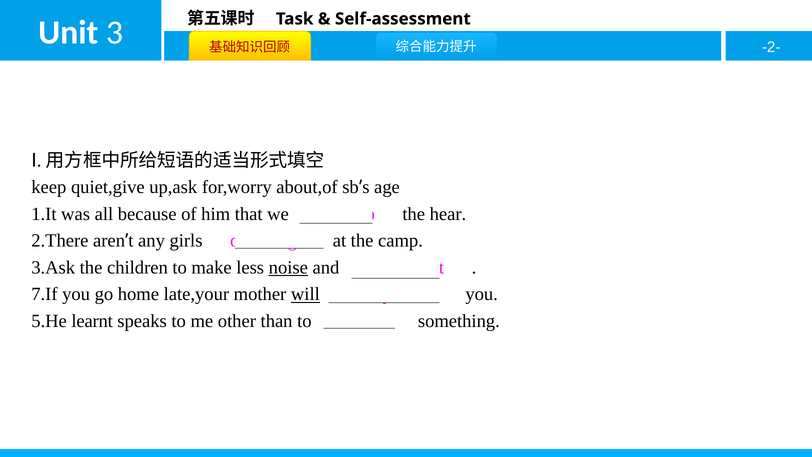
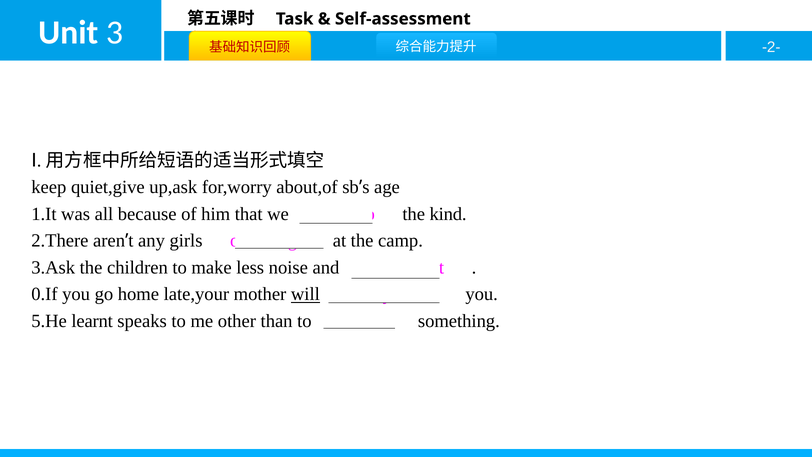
hear: hear -> kind
noise underline: present -> none
7.If: 7.If -> 0.If
